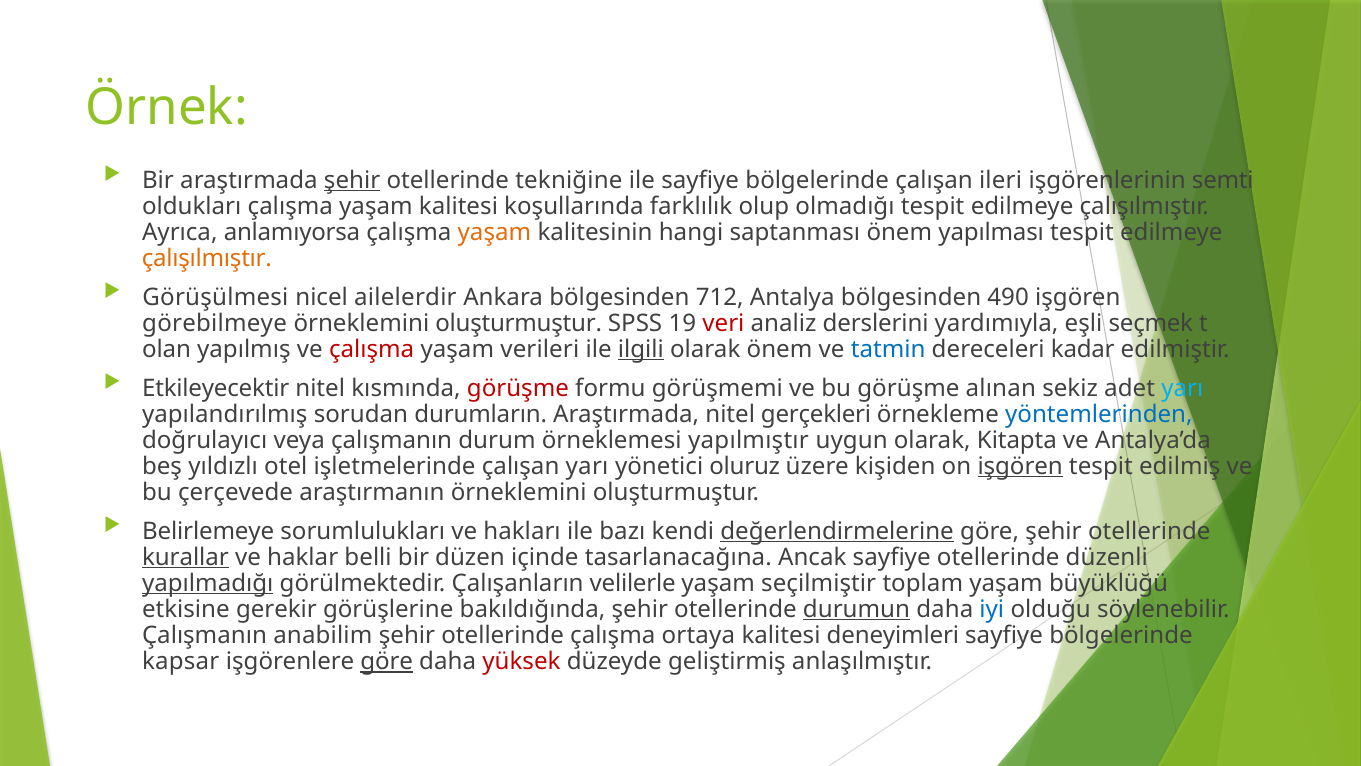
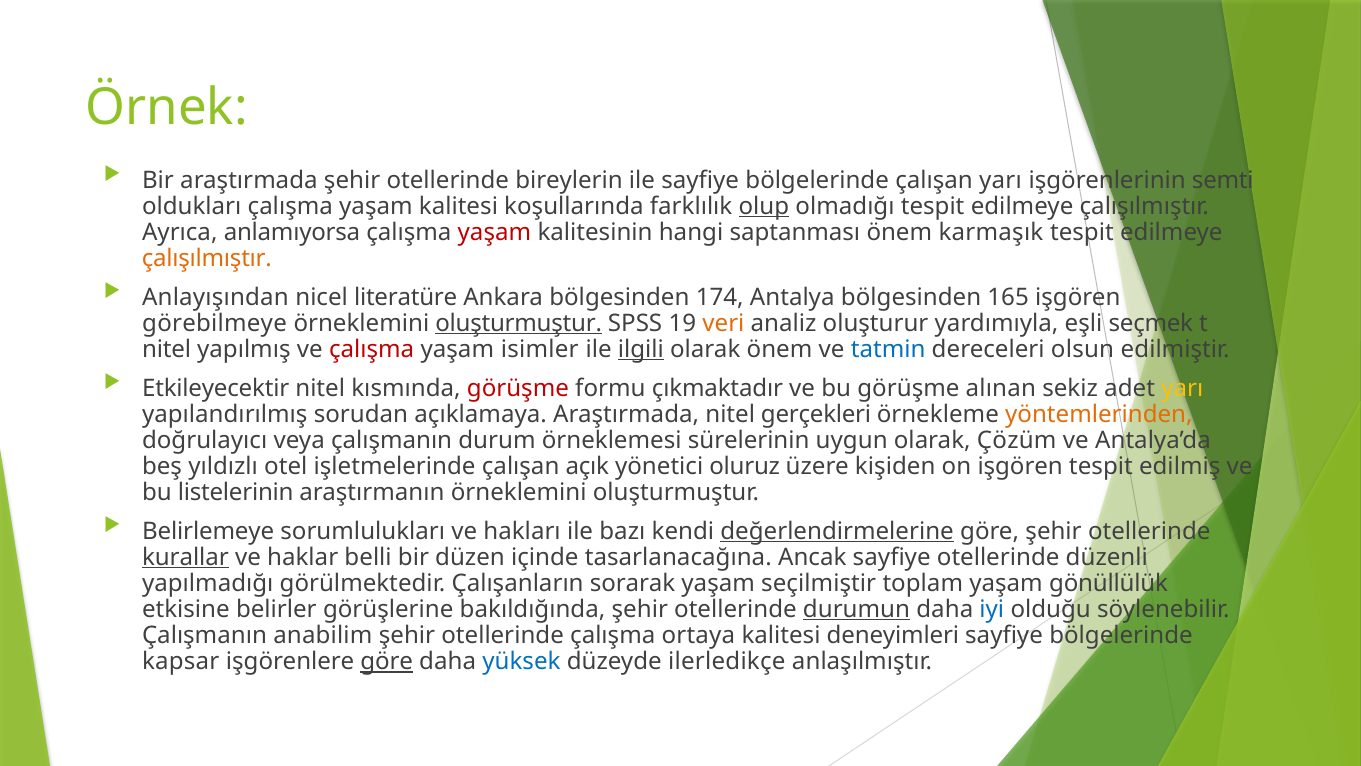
şehir at (352, 180) underline: present -> none
tekniğine: tekniğine -> bireylerin
çalışan ileri: ileri -> yarı
olup underline: none -> present
yaşam at (494, 232) colour: orange -> red
yapılması: yapılması -> karmaşık
Görüşülmesi: Görüşülmesi -> Anlayışından
ailelerdir: ailelerdir -> literatüre
712: 712 -> 174
490: 490 -> 165
oluşturmuştur at (519, 323) underline: none -> present
veri colour: red -> orange
derslerini: derslerini -> oluşturur
olan at (166, 349): olan -> nitel
verileri: verileri -> isimler
kadar: kadar -> olsun
görüşmemi: görüşmemi -> çıkmaktadır
yarı at (1182, 388) colour: light blue -> yellow
durumların: durumların -> açıklamaya
yöntemlerinden colour: blue -> orange
yapılmıştır: yapılmıştır -> sürelerinin
Kitapta: Kitapta -> Çözüm
çalışan yarı: yarı -> açık
işgören at (1020, 466) underline: present -> none
çerçevede: çerçevede -> listelerinin
yapılmadığı underline: present -> none
velilerle: velilerle -> sorarak
büyüklüğü: büyüklüğü -> gönüllülük
gerekir: gerekir -> belirler
yüksek colour: red -> blue
geliştirmiş: geliştirmiş -> ilerledikçe
